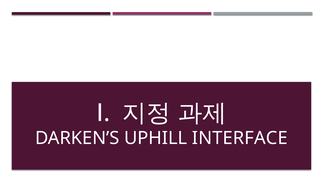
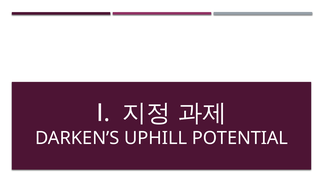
INTERFACE: INTERFACE -> POTENTIAL
